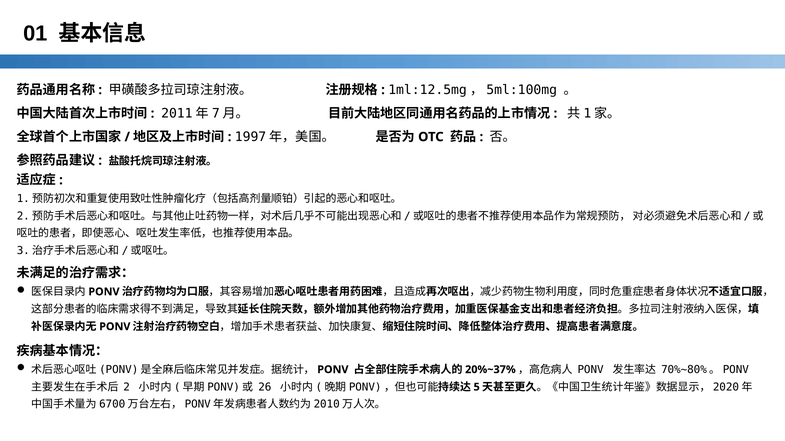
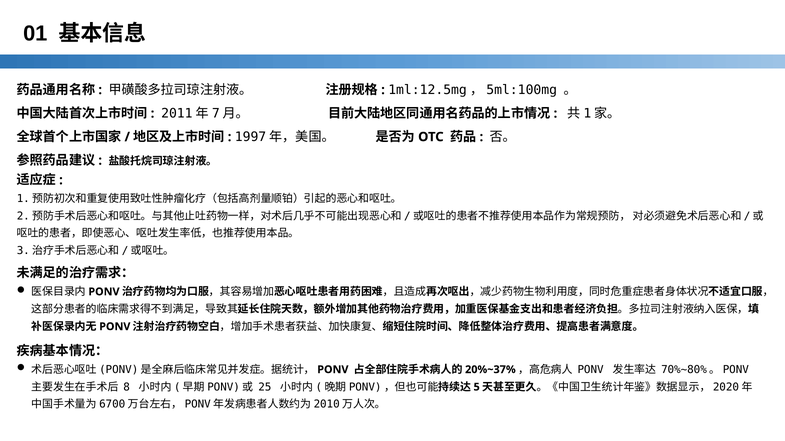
2: 2 -> 8
26: 26 -> 25
